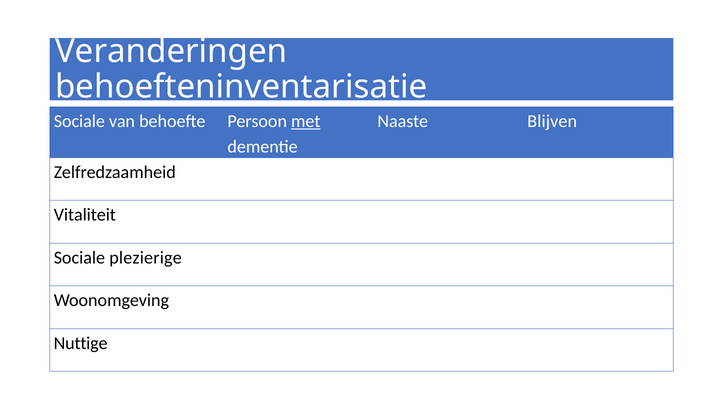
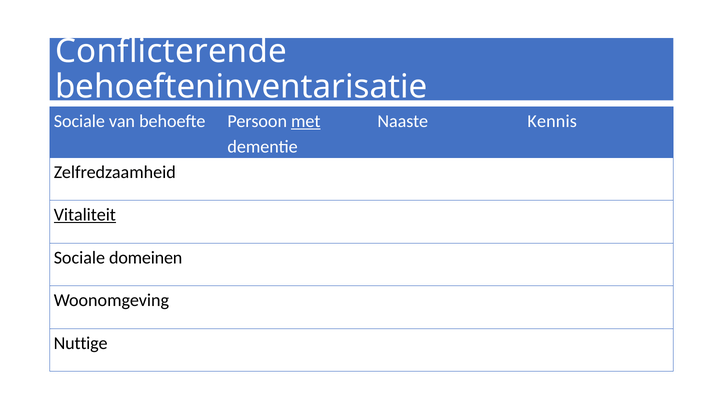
Veranderingen: Veranderingen -> Conflicterende
Blijven: Blijven -> Kennis
Vitaliteit underline: none -> present
plezierige: plezierige -> domeinen
